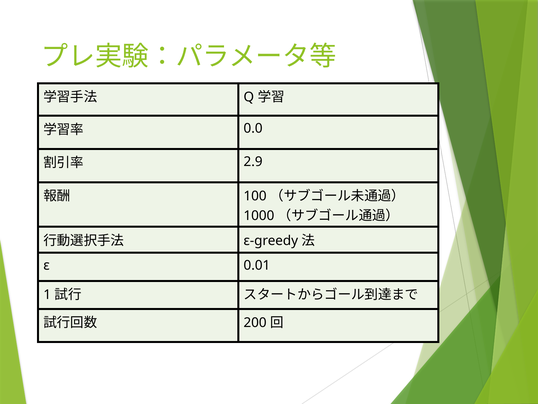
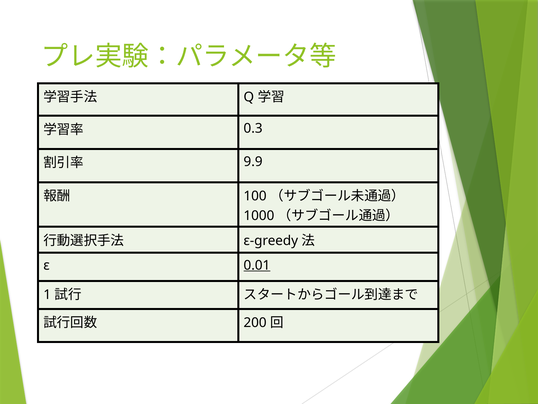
0.0: 0.0 -> 0.3
2.9: 2.9 -> 9.9
0.01 underline: none -> present
